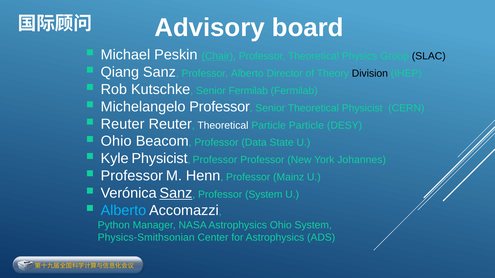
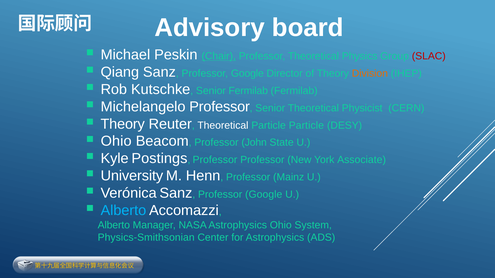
SLAC colour: black -> red
Alberto at (247, 73): Alberto -> Google
Division colour: black -> orange
Reuter at (123, 124): Reuter -> Theory
Data: Data -> John
Kyle Physicist: Physicist -> Postings
Johannes: Johannes -> Associate
Professor at (132, 176): Professor -> University
Sanz at (176, 193) underline: present -> none
System at (264, 195): System -> Google
Python at (114, 225): Python -> Alberto
